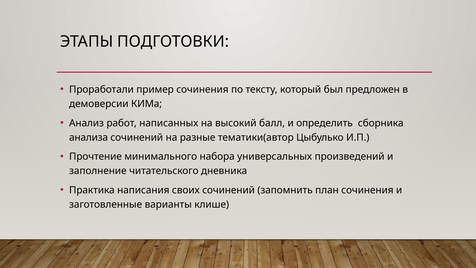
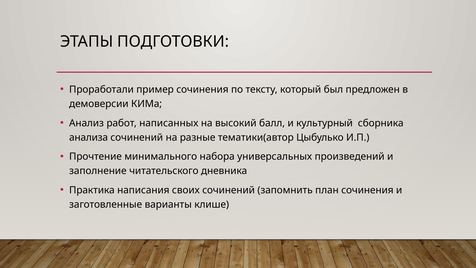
определить: определить -> культурный
